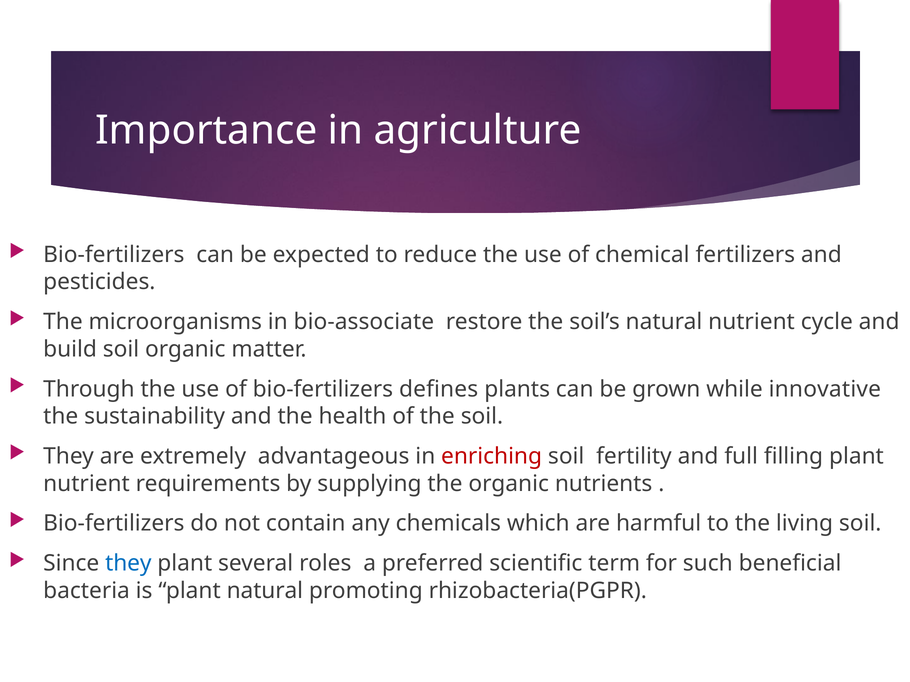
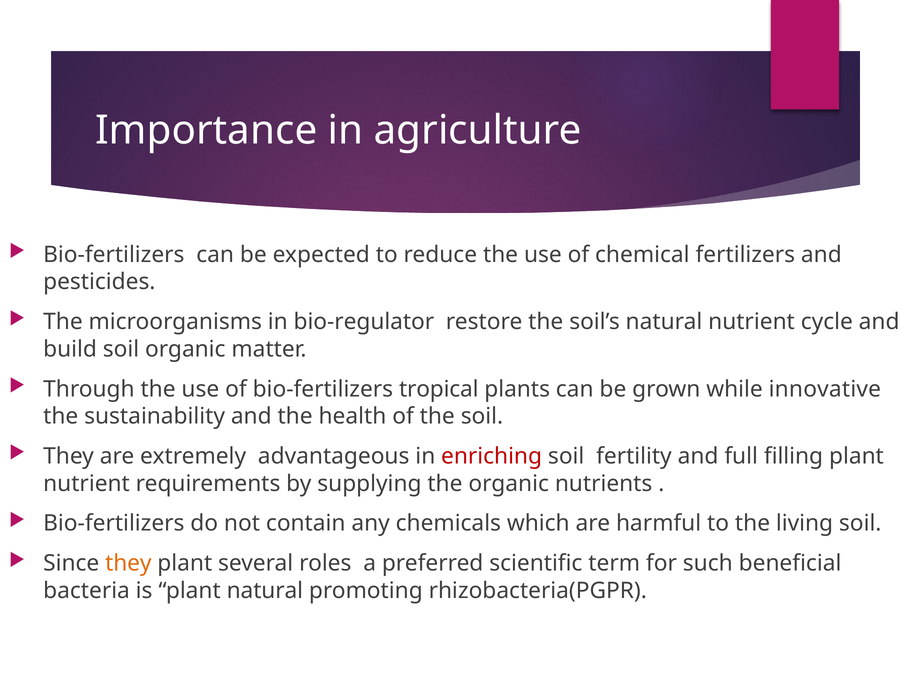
bio-associate: bio-associate -> bio-regulator
defines: defines -> tropical
they at (128, 564) colour: blue -> orange
